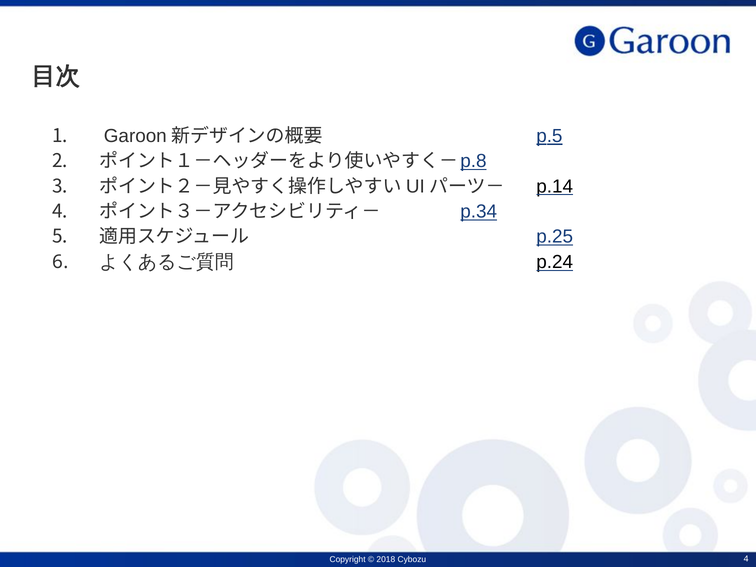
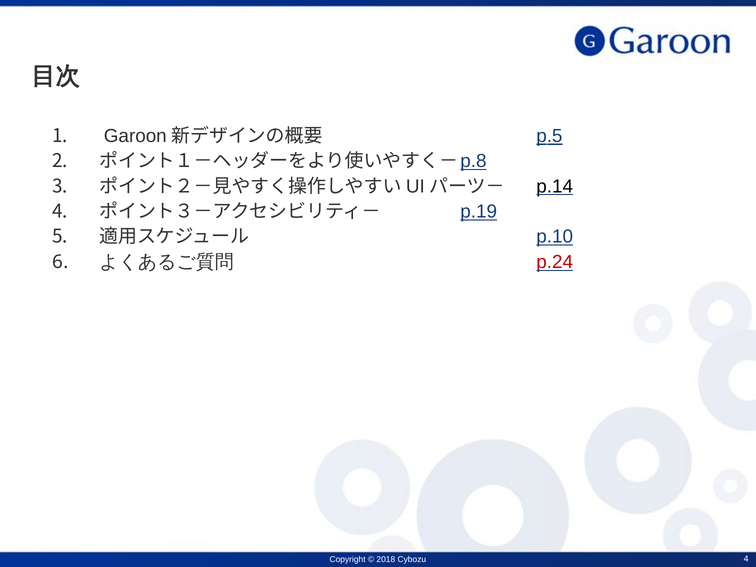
p.34: p.34 -> p.19
p.25: p.25 -> p.10
p.24 colour: black -> red
